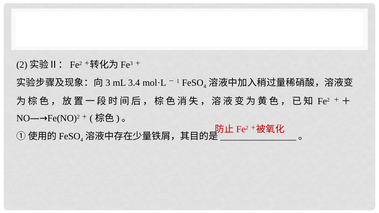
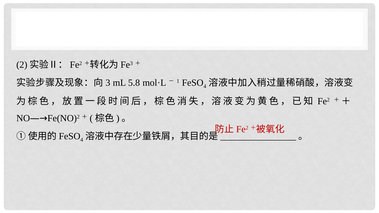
3.4: 3.4 -> 5.8
